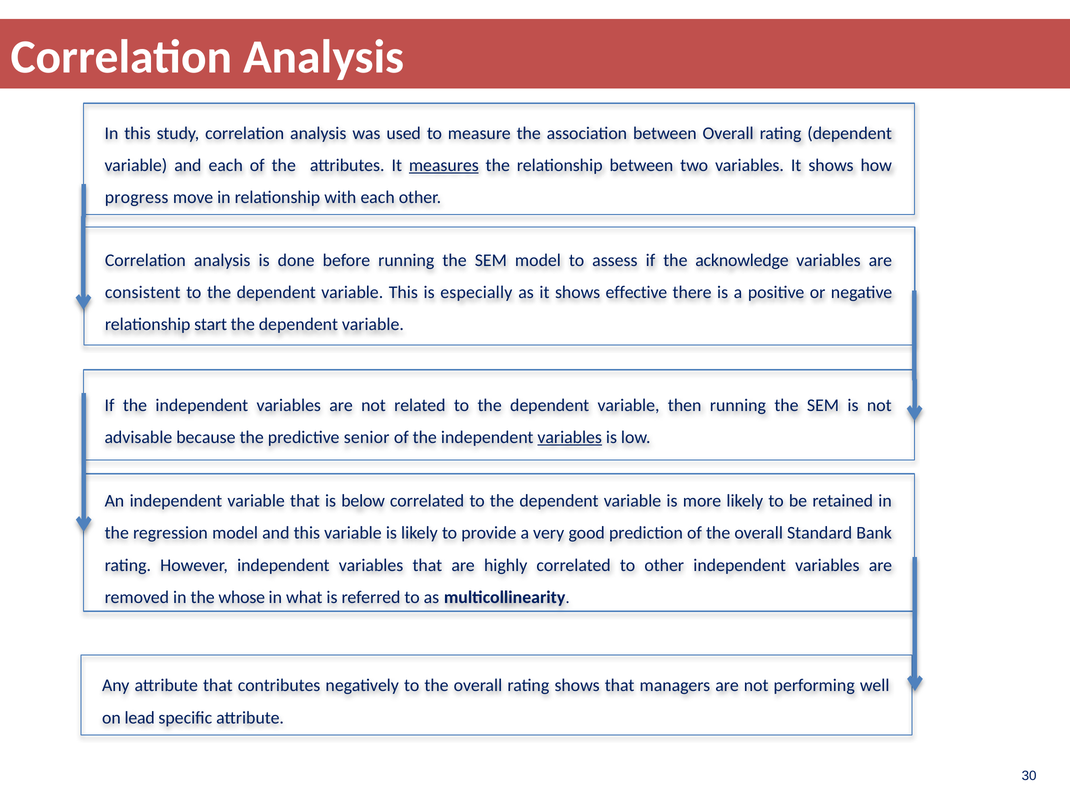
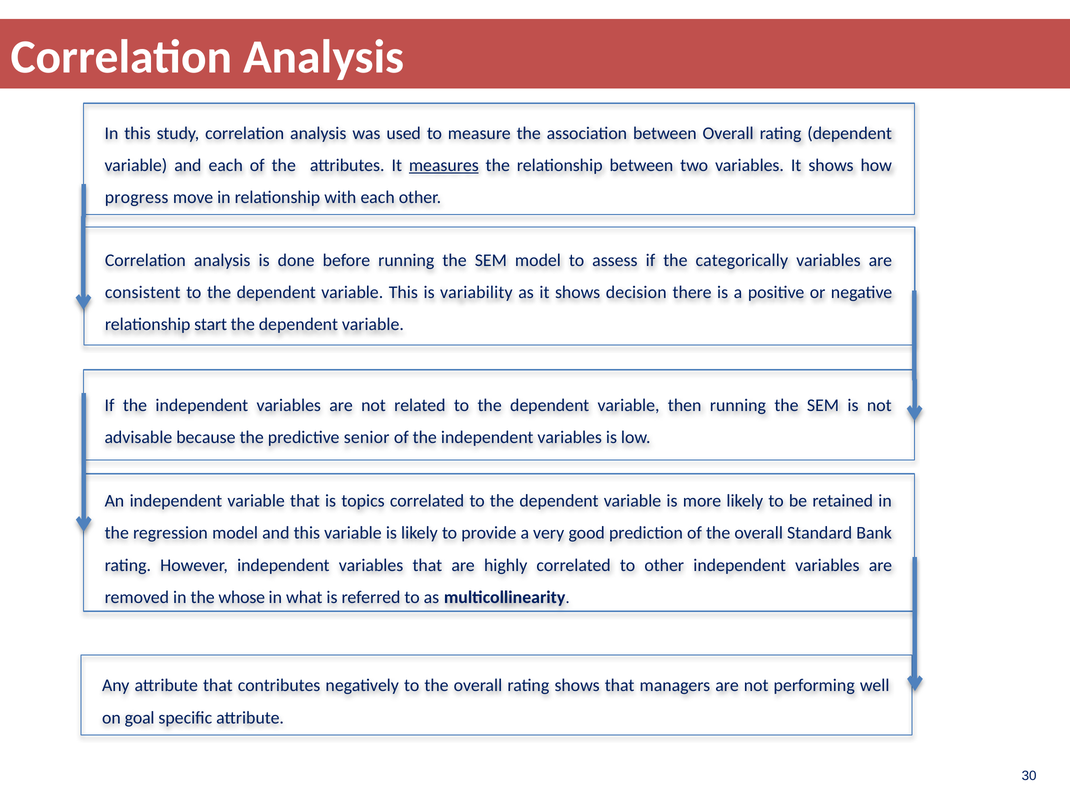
acknowledge: acknowledge -> categorically
especially: especially -> variability
effective: effective -> decision
variables at (570, 437) underline: present -> none
below: below -> topics
lead: lead -> goal
